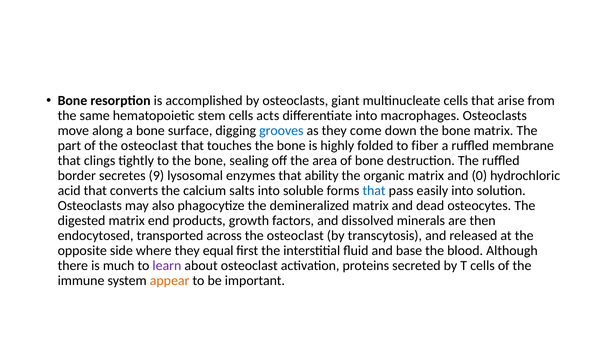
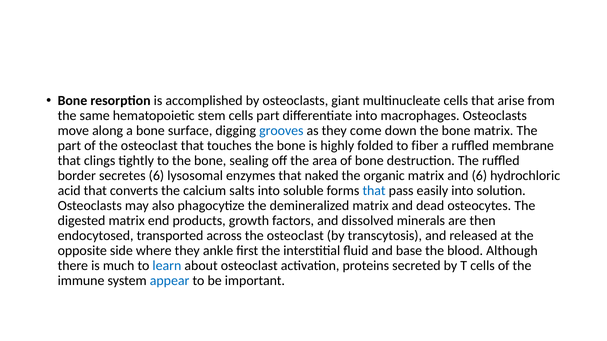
cells acts: acts -> part
secretes 9: 9 -> 6
ability: ability -> naked
and 0: 0 -> 6
equal: equal -> ankle
learn colour: purple -> blue
appear colour: orange -> blue
